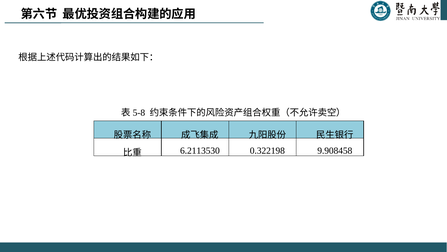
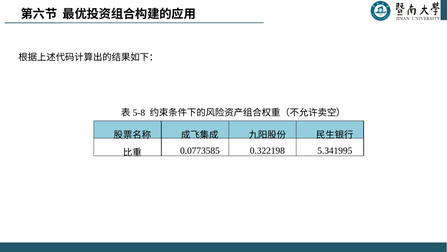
6.2113530: 6.2113530 -> 0.0773585
9.908458: 9.908458 -> 5.341995
